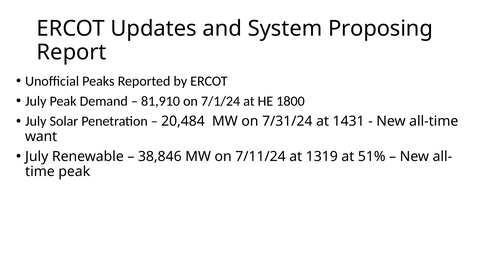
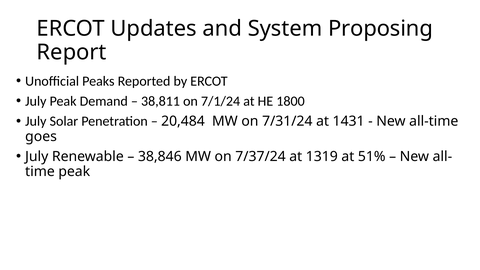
81,910: 81,910 -> 38,811
want: want -> goes
7/11/24: 7/11/24 -> 7/37/24
